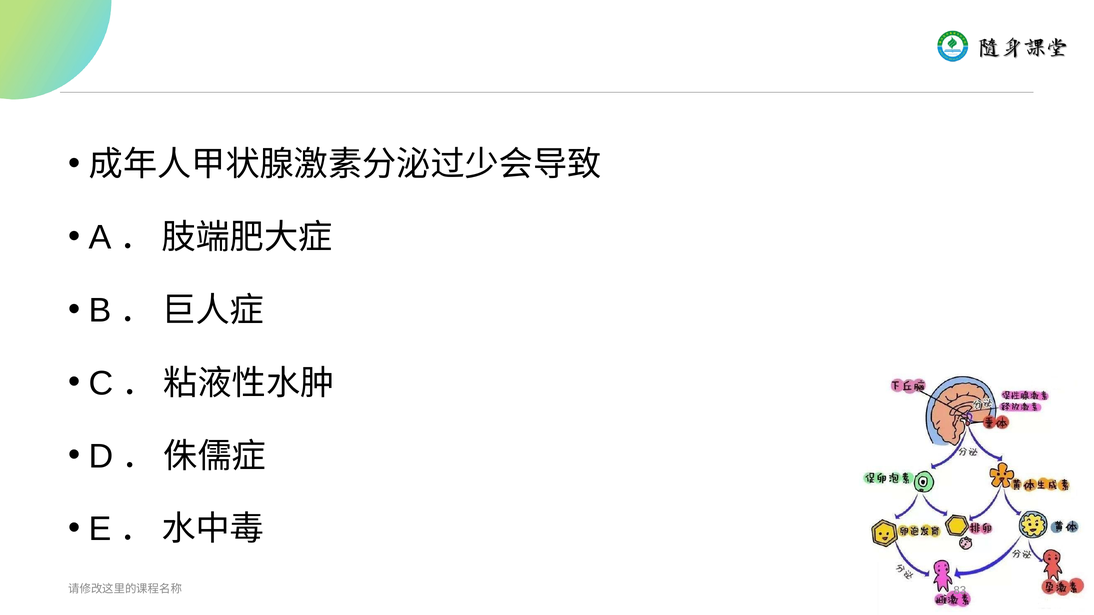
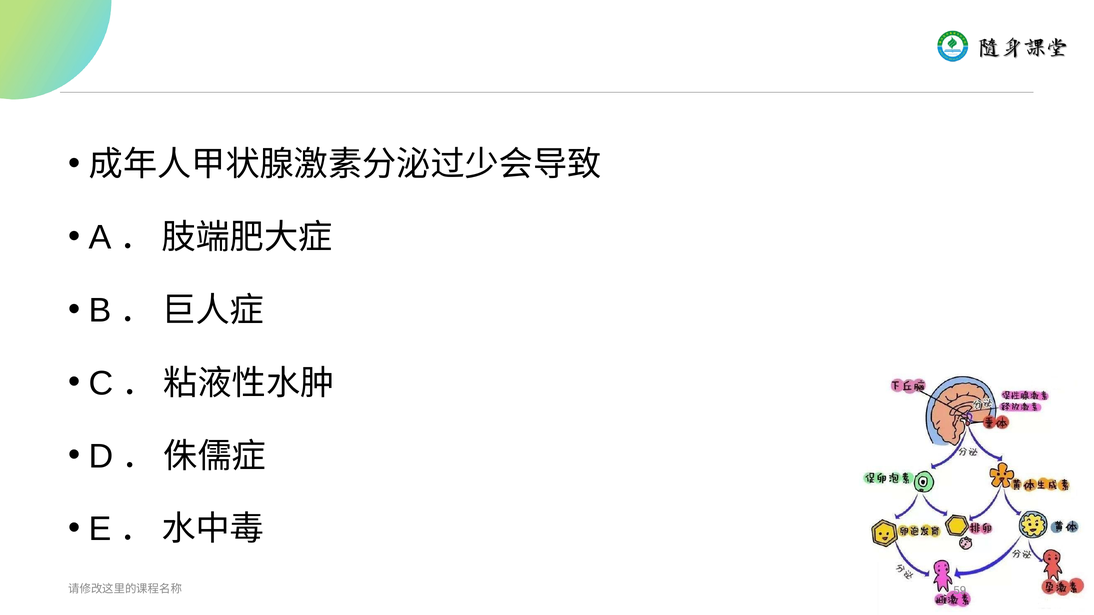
83: 83 -> 59
